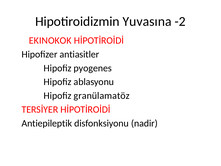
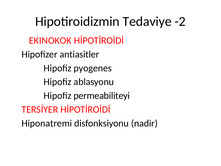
Yuvasına: Yuvasına -> Tedaviye
granülamatöz: granülamatöz -> permeabiliteyi
Antiepileptik: Antiepileptik -> Hiponatremi
